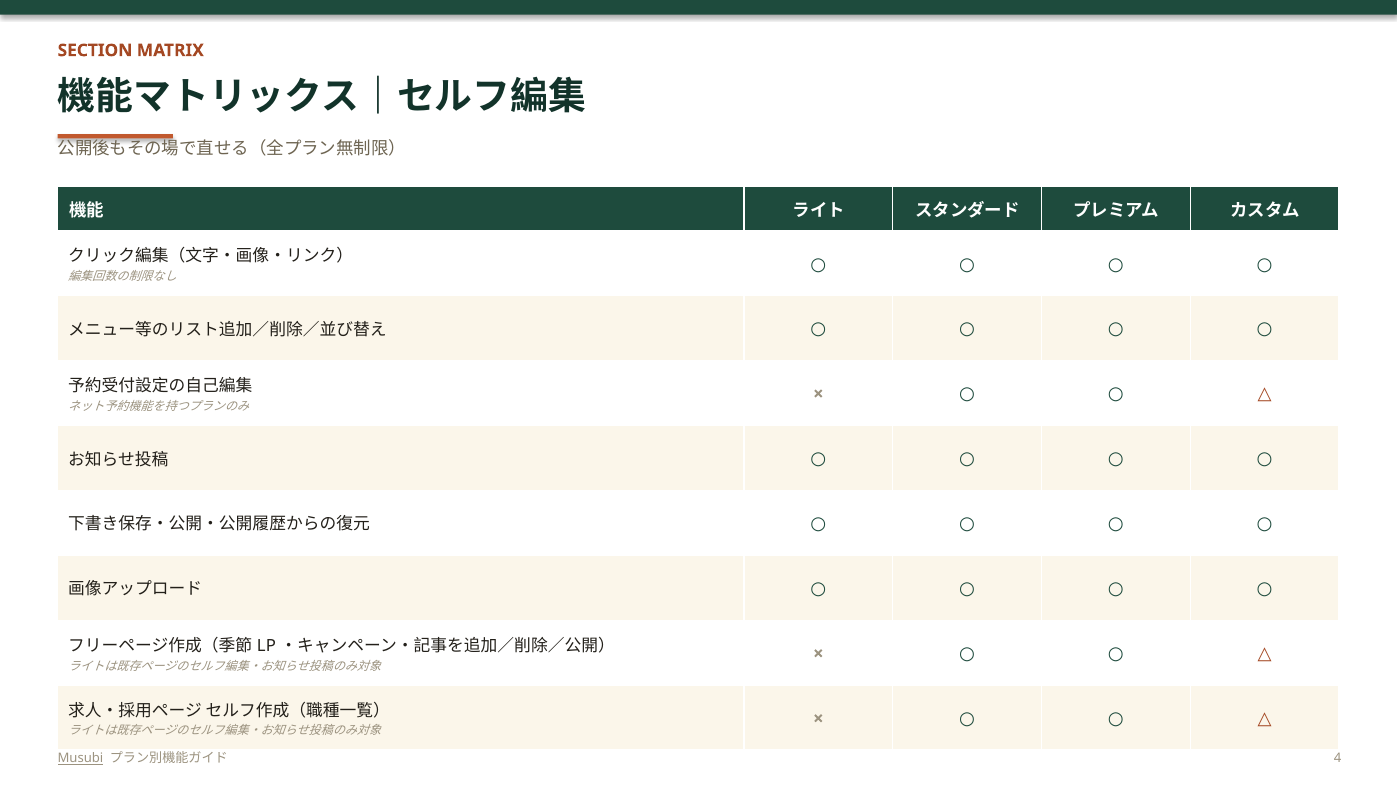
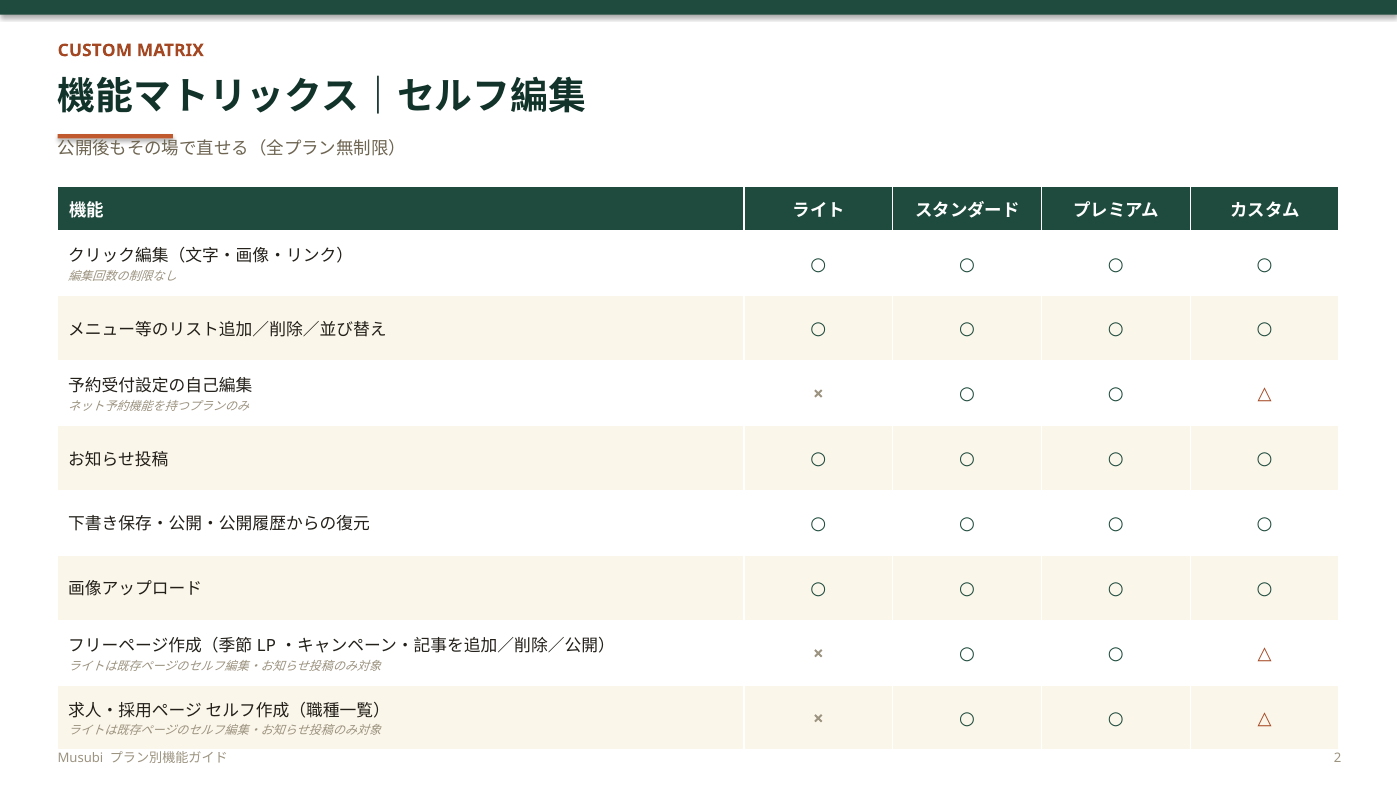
SECTION: SECTION -> CUSTOM
Musubi underline: present -> none
4: 4 -> 2
